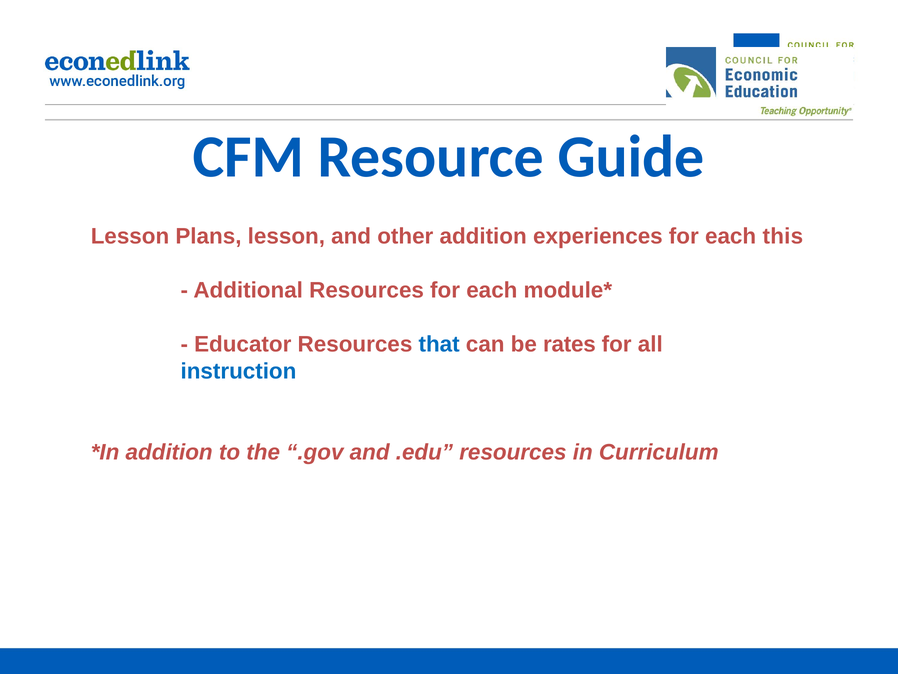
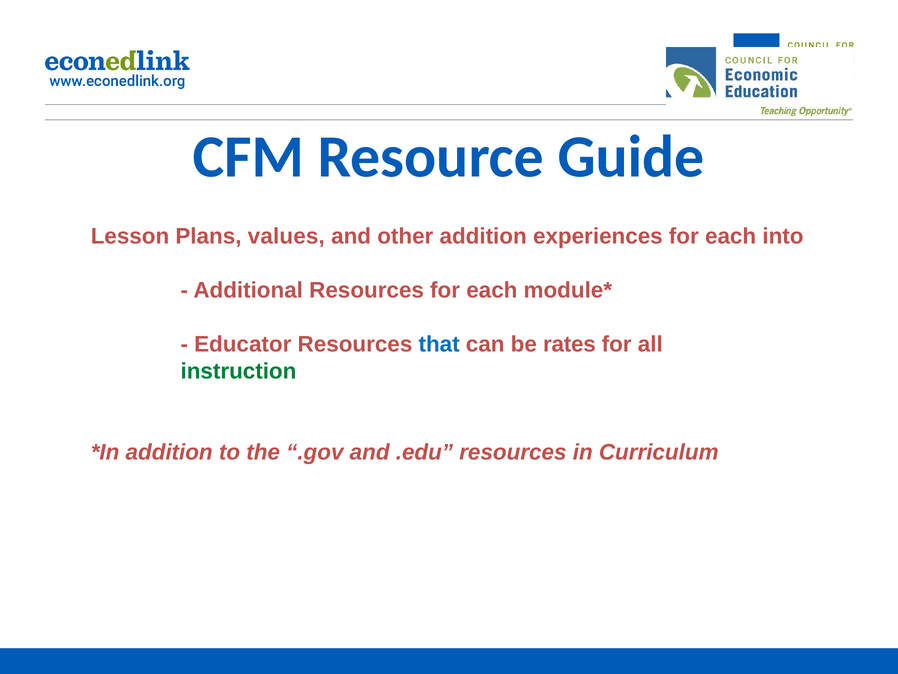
Plans lesson: lesson -> values
this: this -> into
instruction colour: blue -> green
